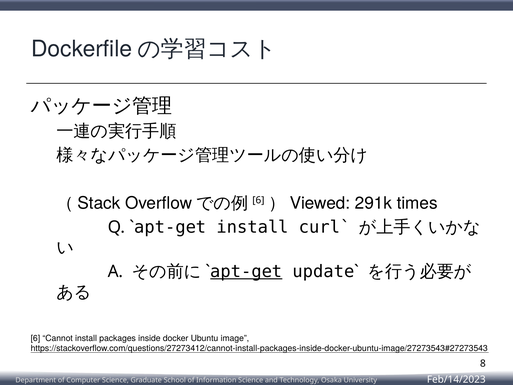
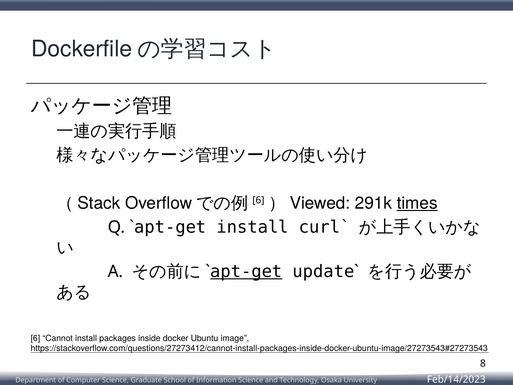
times underline: none -> present
